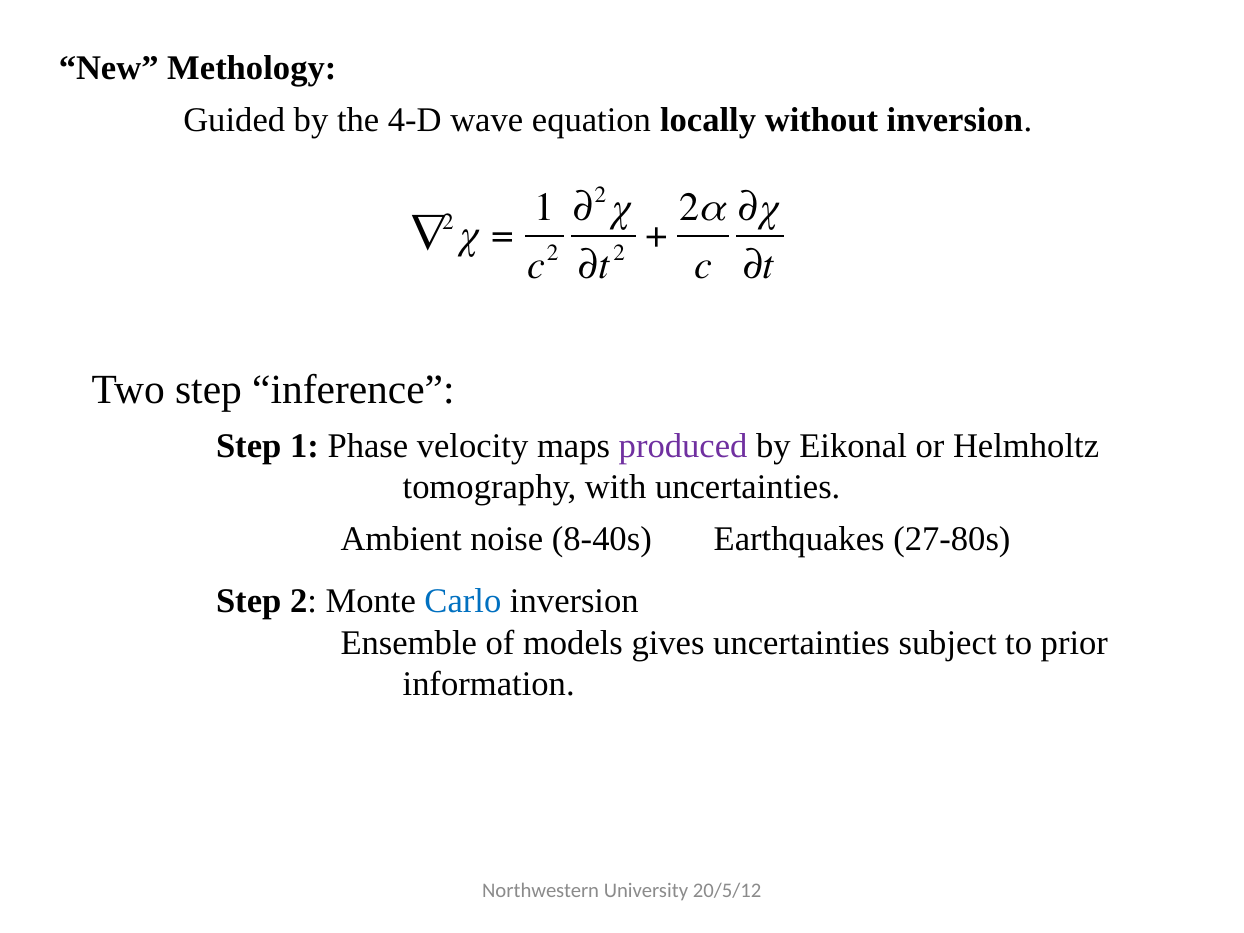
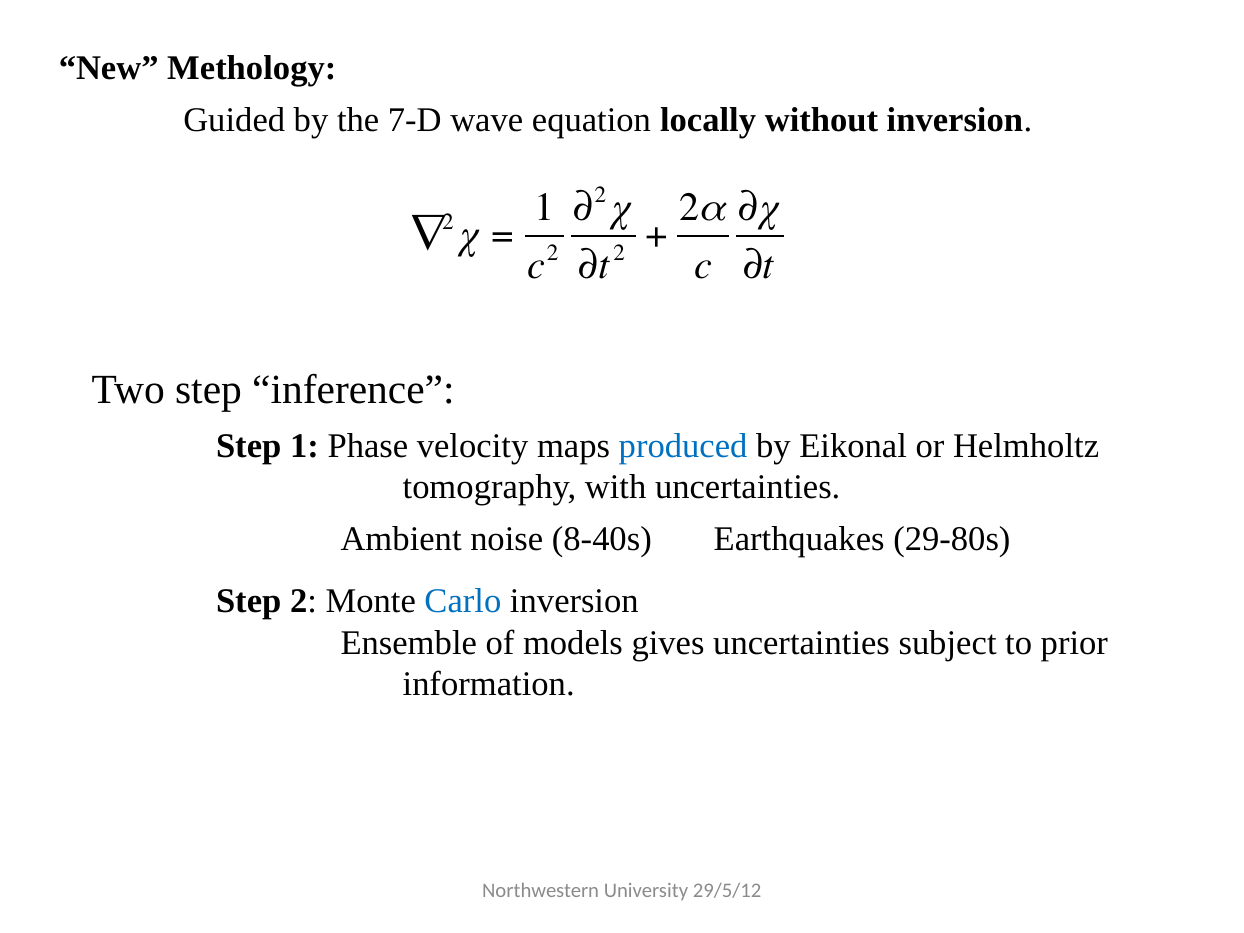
4-D: 4-D -> 7-D
produced colour: purple -> blue
27-80s: 27-80s -> 29-80s
20/5/12: 20/5/12 -> 29/5/12
